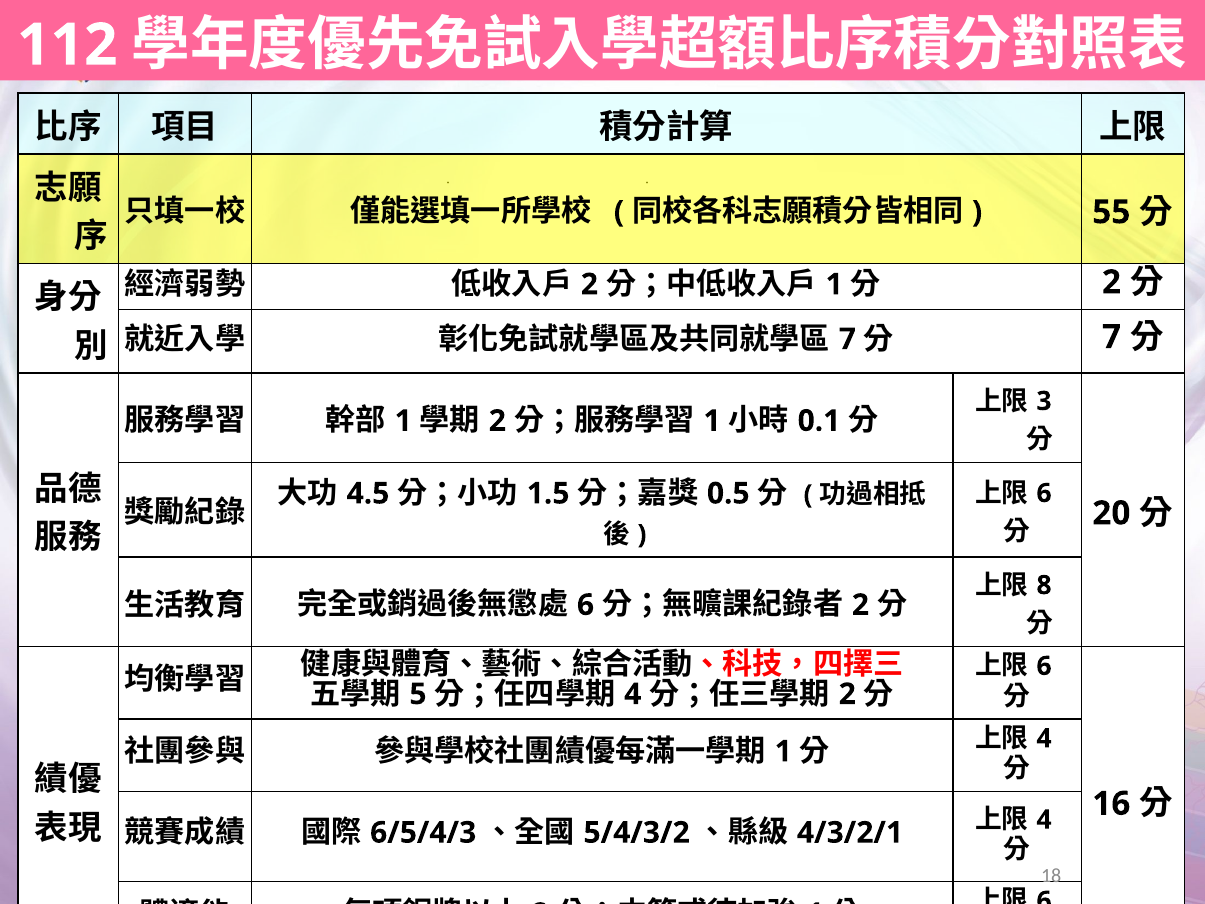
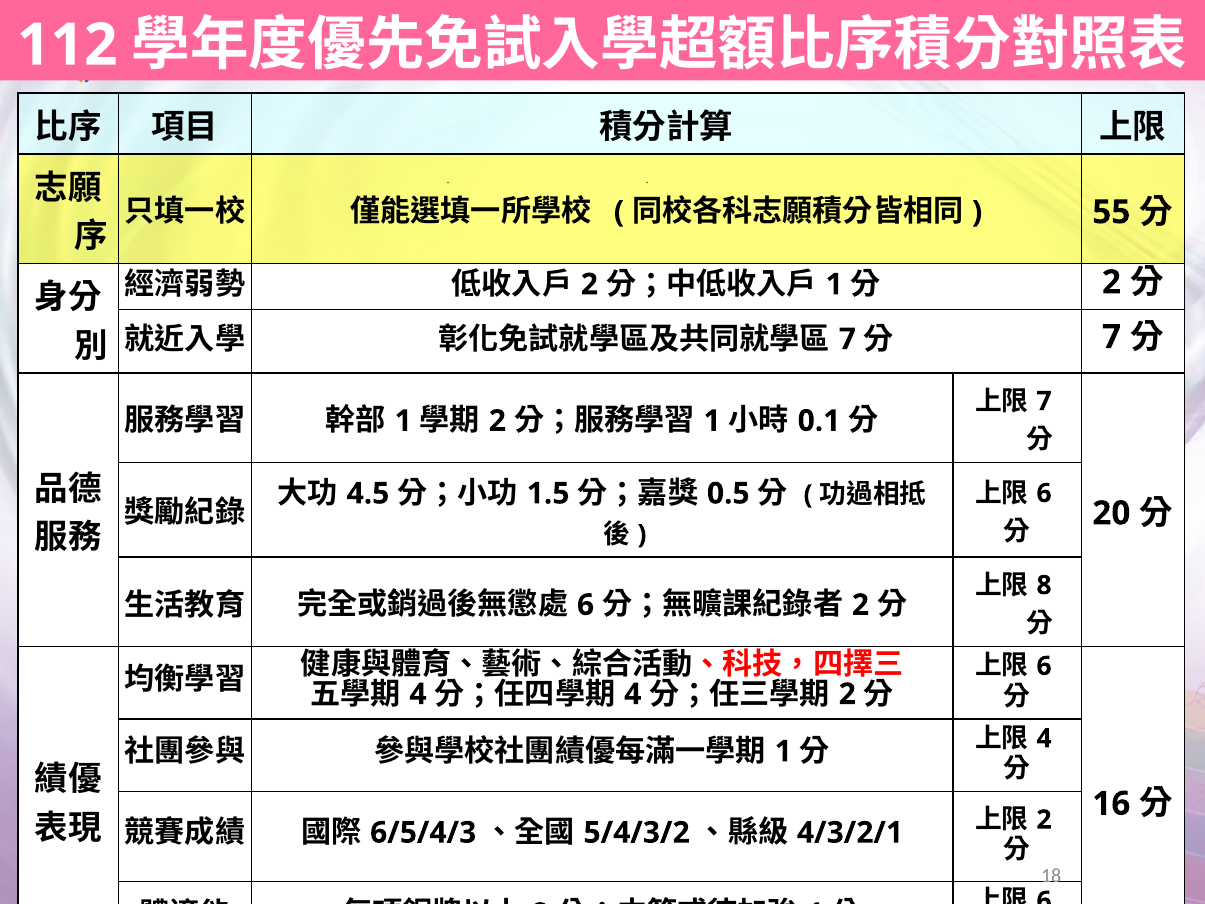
3 at (1044, 401): 3 -> 7
5 at (418, 694): 5 -> 4
4 at (1044, 820): 4 -> 2
